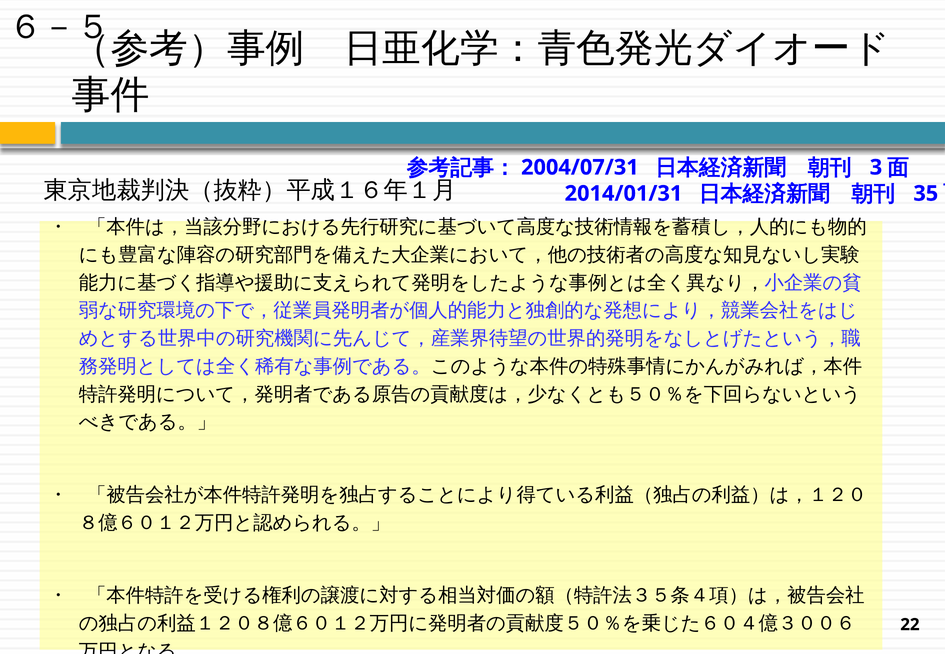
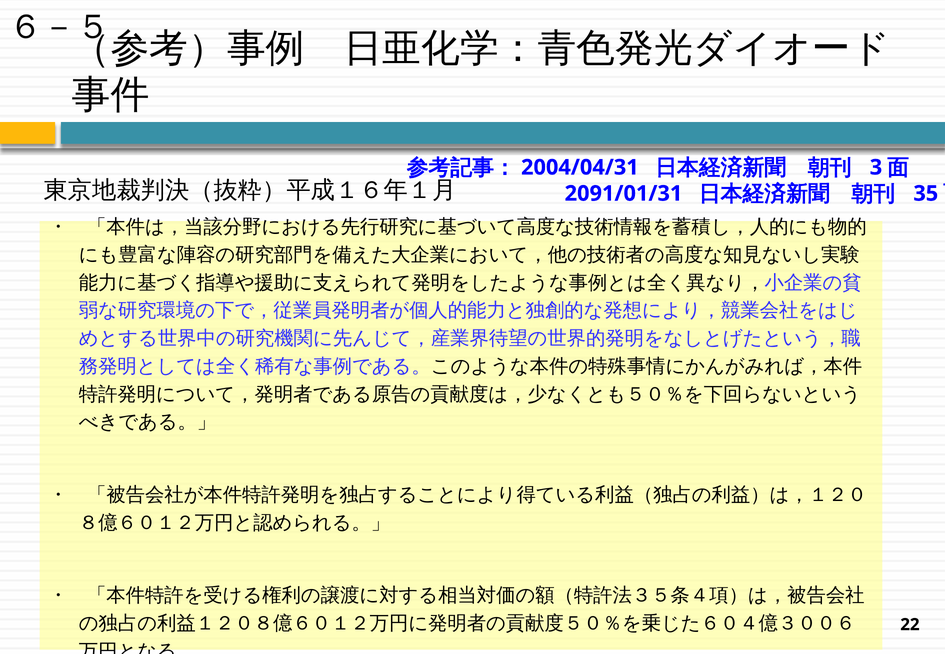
2004/07/31: 2004/07/31 -> 2004/04/31
2014/01/31: 2014/01/31 -> 2091/01/31
